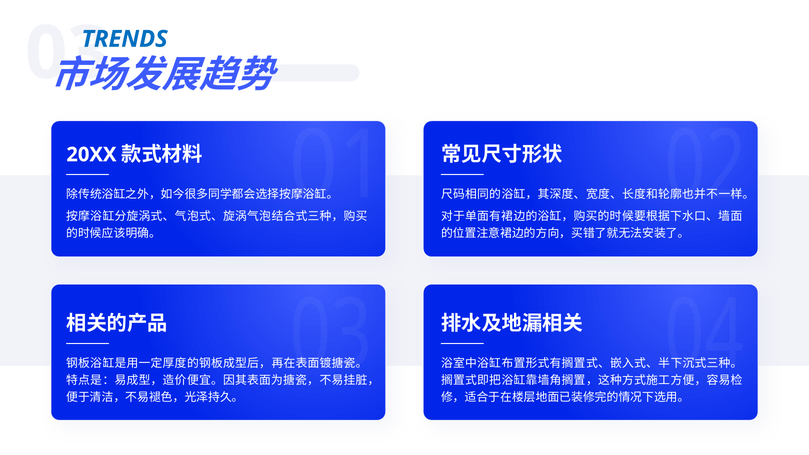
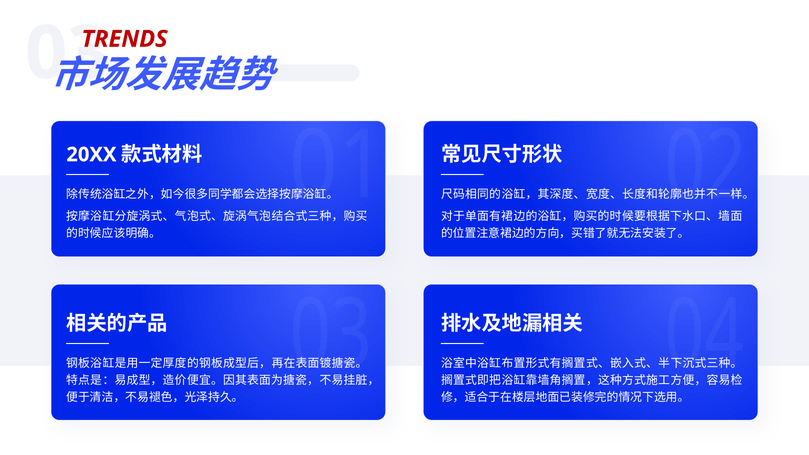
TRENDS colour: blue -> red
